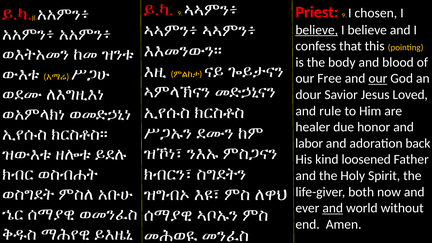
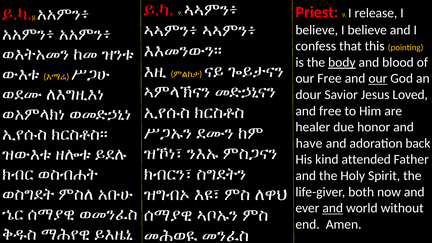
chosen: chosen -> release
believe at (317, 30) underline: present -> none
body underline: none -> present
and rule: rule -> free
labor: labor -> have
loosened: loosened -> attended
